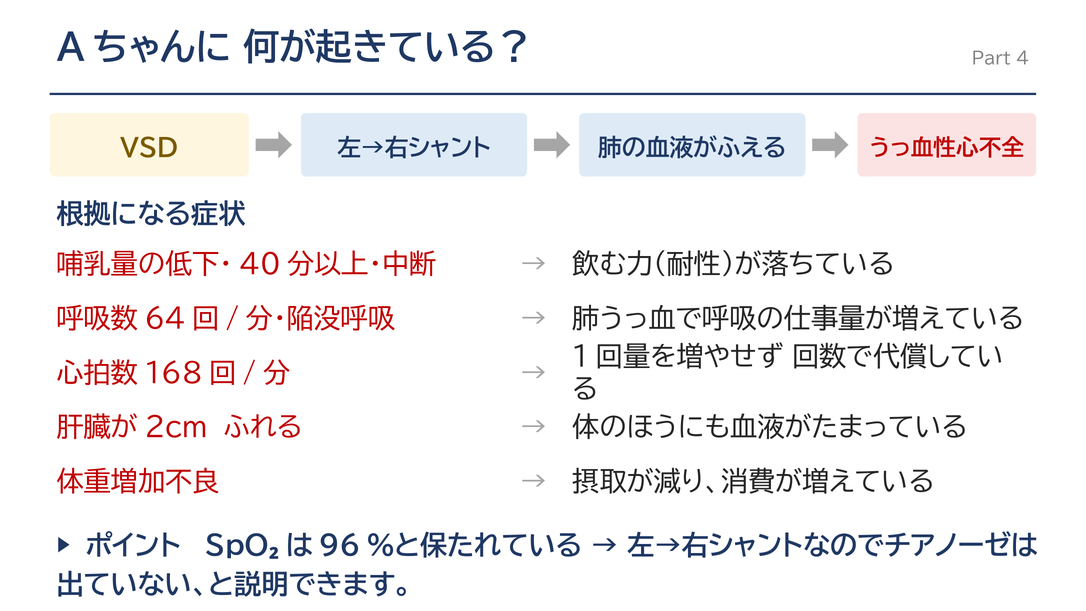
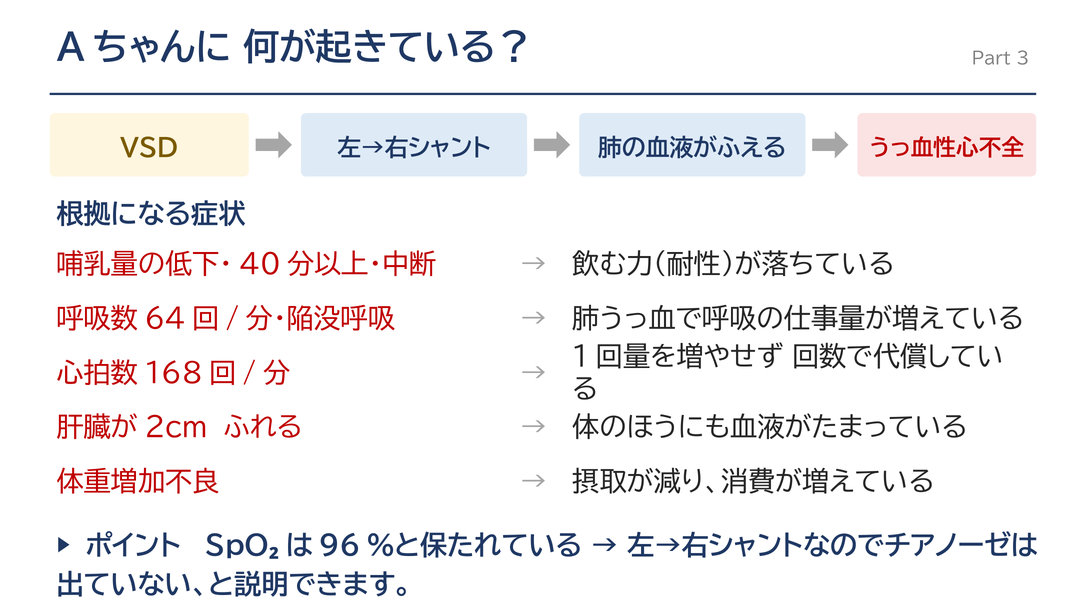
4: 4 -> 3
